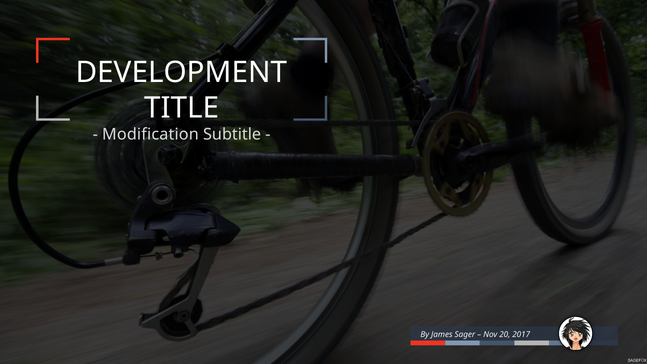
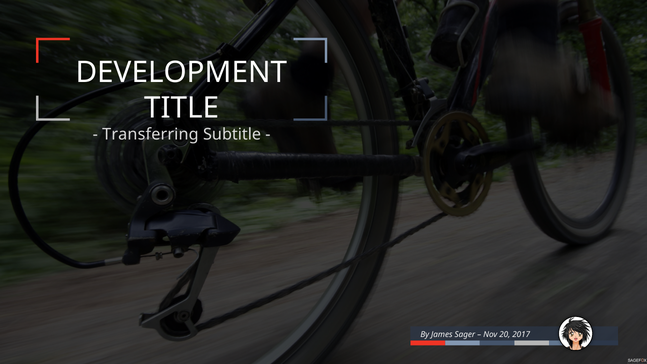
Modification: Modification -> Transferring
